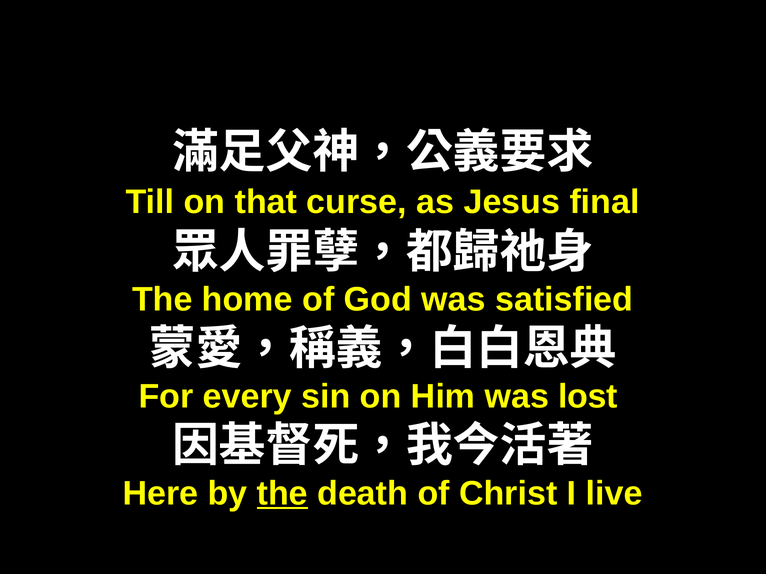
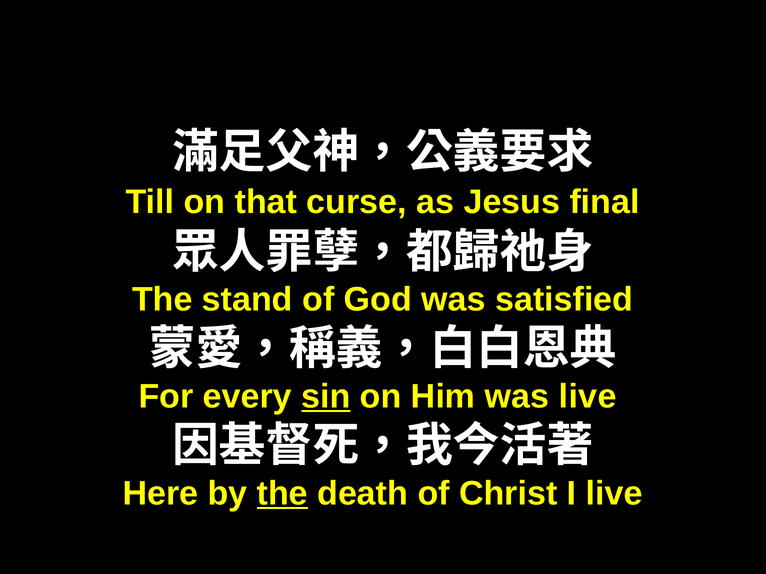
home: home -> stand
sin underline: none -> present
was lost: lost -> live
